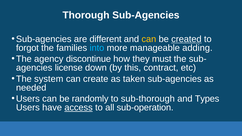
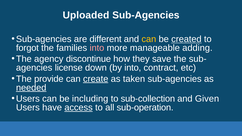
Thorough: Thorough -> Uploaded
into at (97, 48) colour: light blue -> pink
must: must -> save
by this: this -> into
system: system -> provide
create underline: none -> present
needed underline: none -> present
randomly: randomly -> including
sub-thorough: sub-thorough -> sub-collection
Types: Types -> Given
